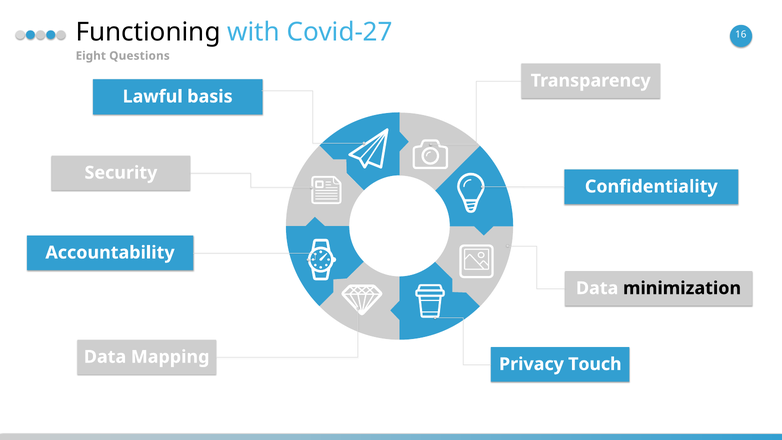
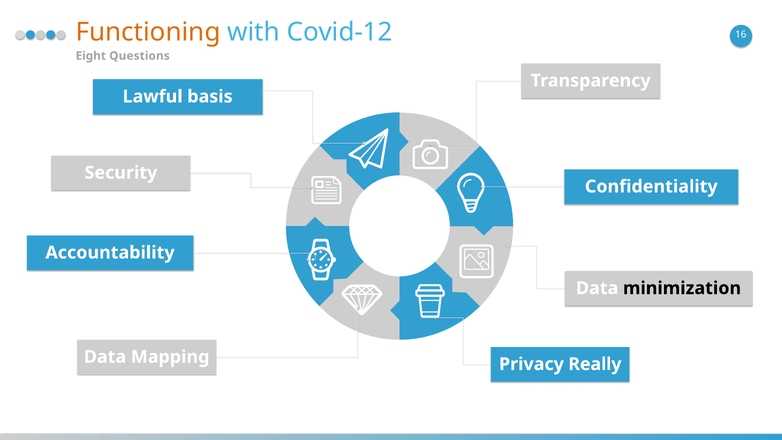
Functioning colour: black -> orange
Covid-27: Covid-27 -> Covid-12
Touch: Touch -> Really
